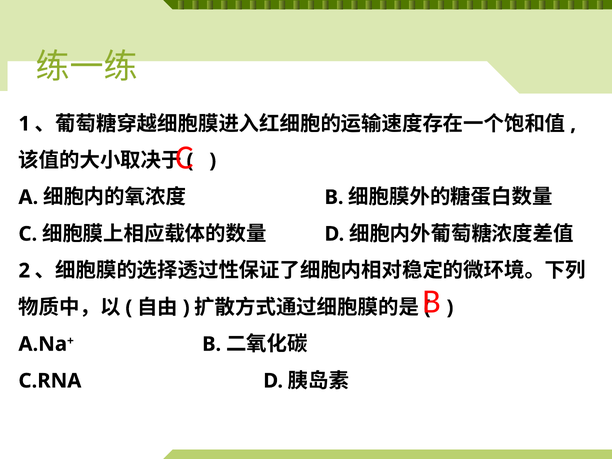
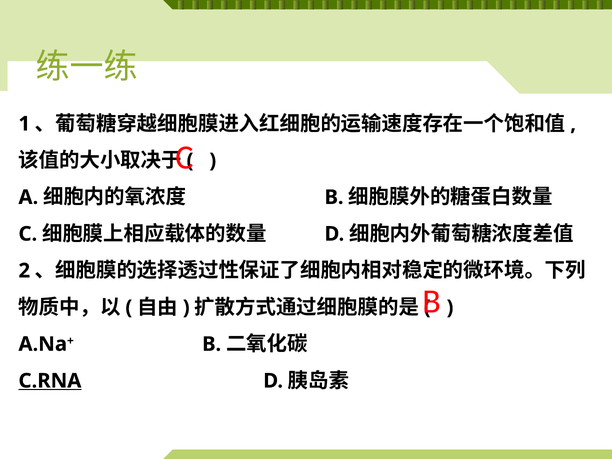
C.RNA underline: none -> present
